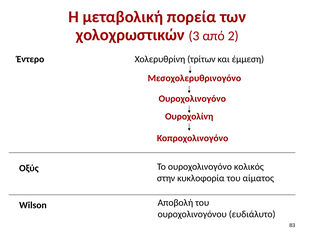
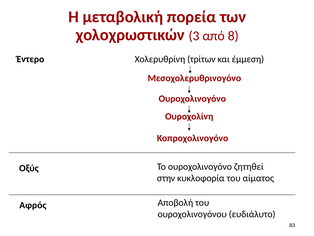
2: 2 -> 8
κολικός: κολικός -> ζητηθεί
Wilson: Wilson -> Αφρός
